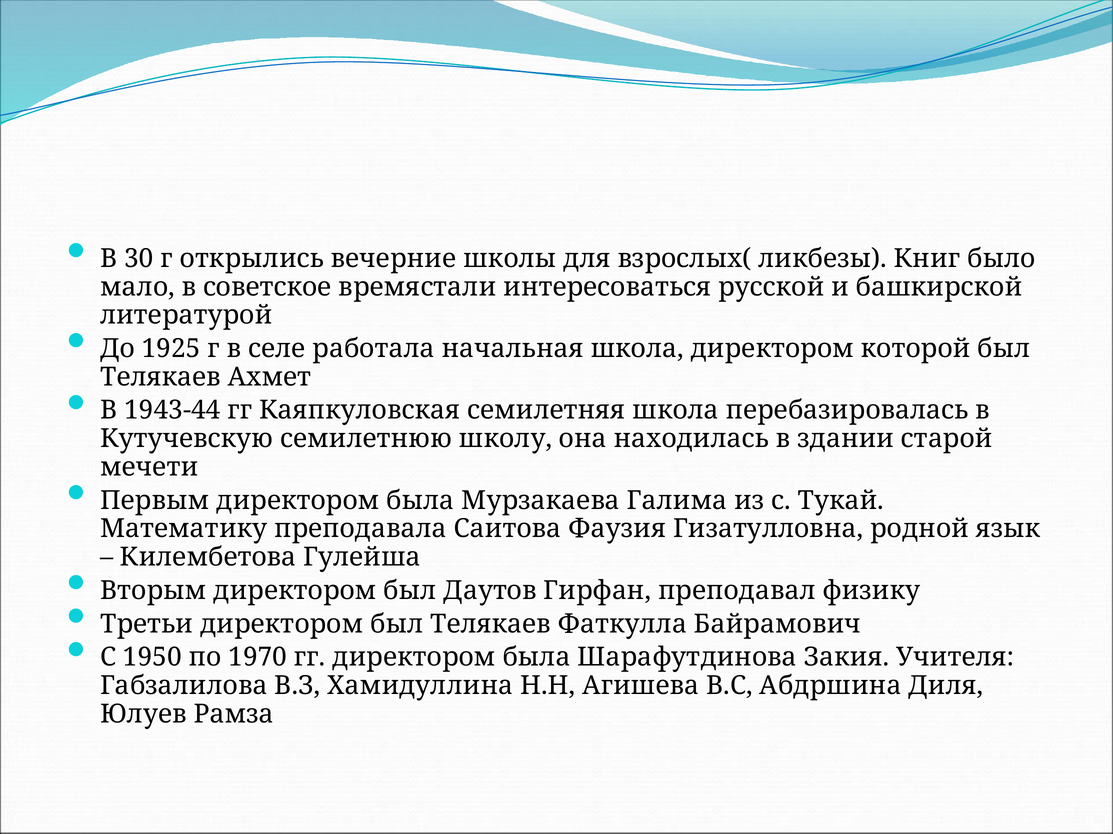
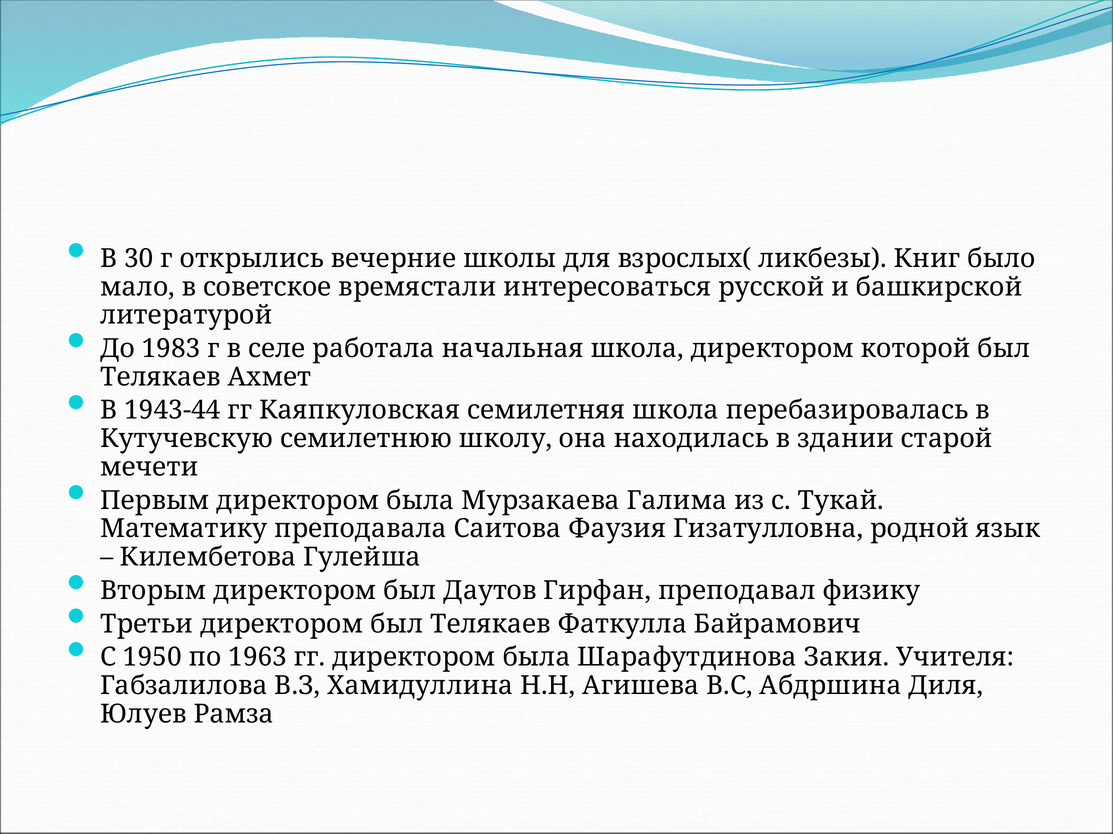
1925: 1925 -> 1983
1970: 1970 -> 1963
